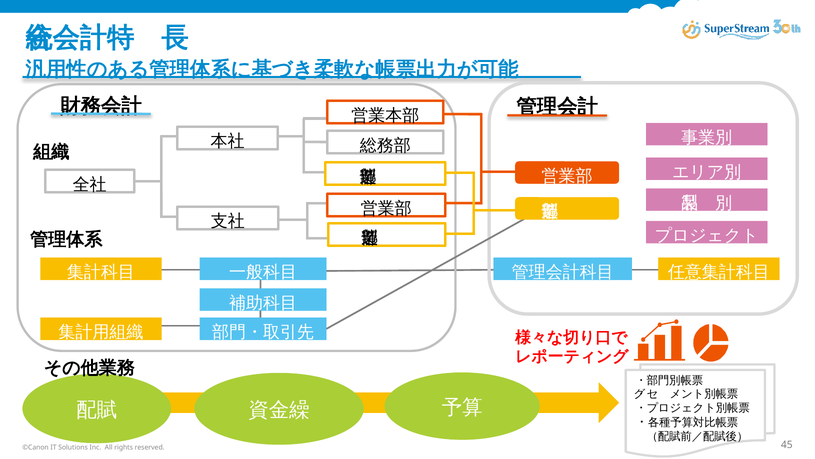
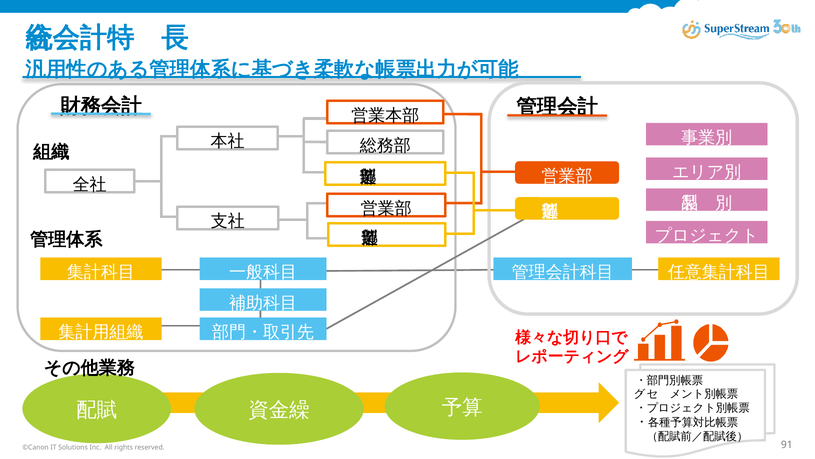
45: 45 -> 91
